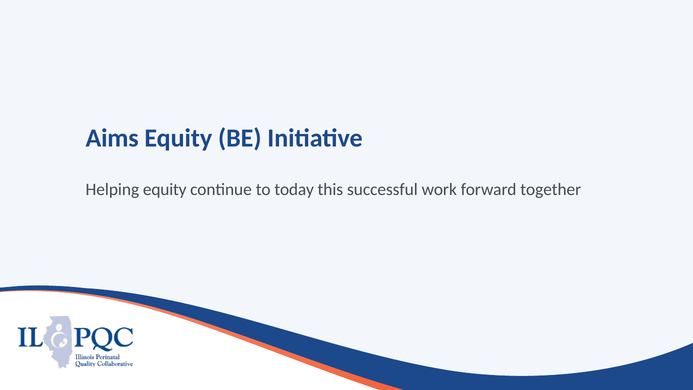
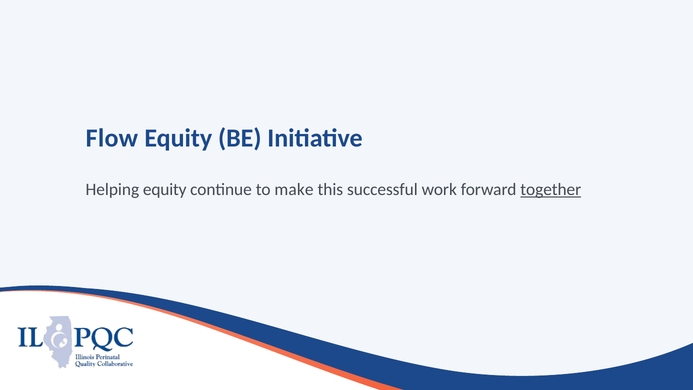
Aims: Aims -> Flow
today: today -> make
together underline: none -> present
